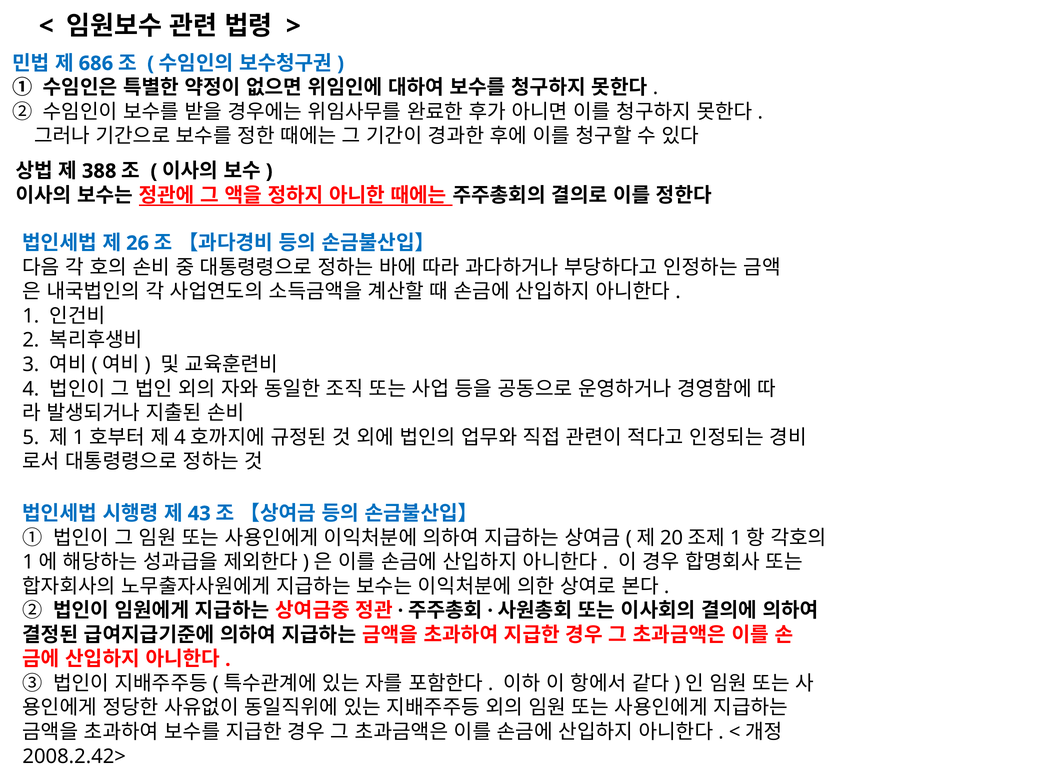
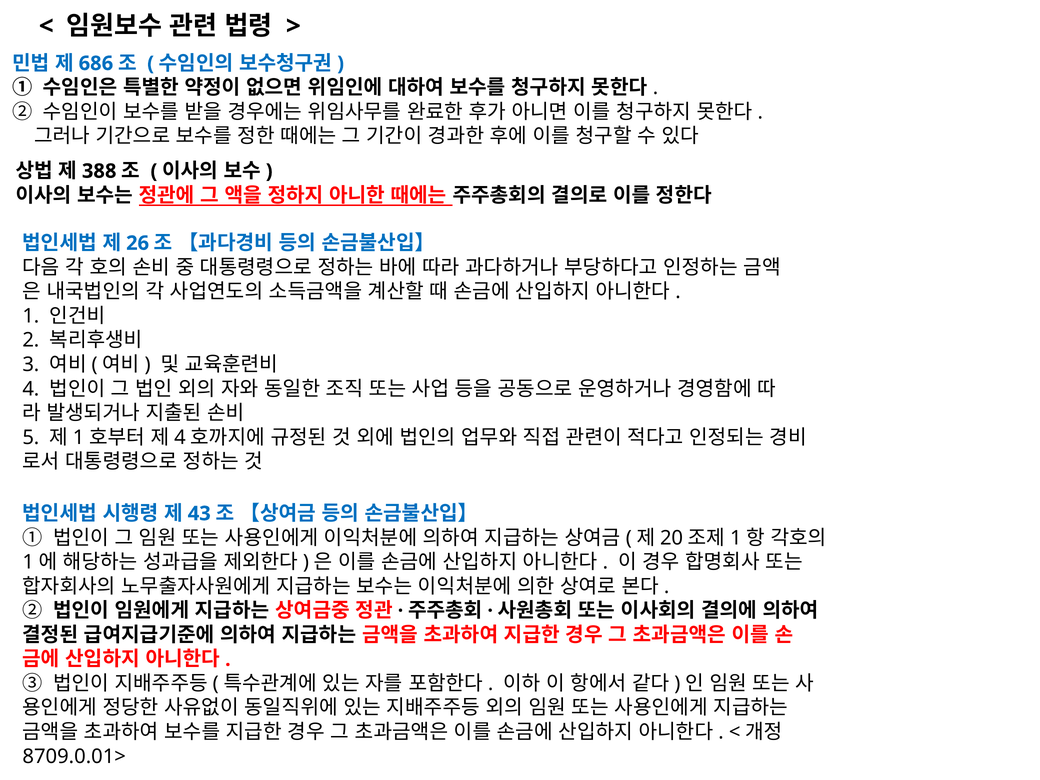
2008.2.42>: 2008.2.42> -> 8709.0.01>
